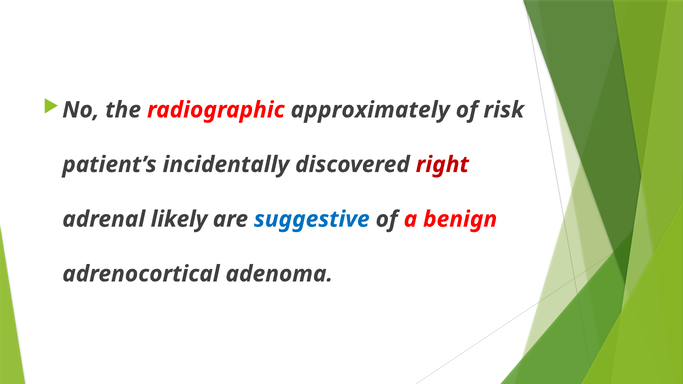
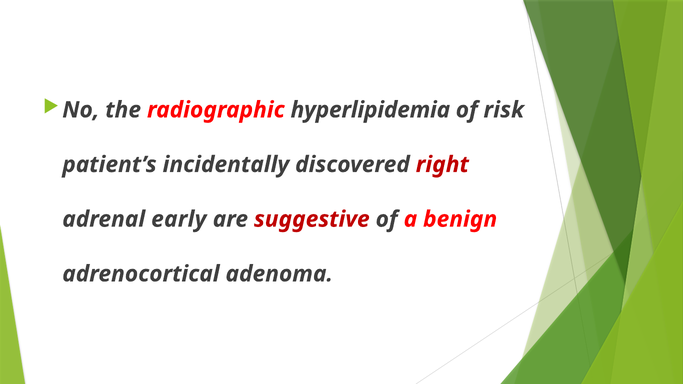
approximately: approximately -> hyperlipidemia
likely: likely -> early
suggestive colour: blue -> red
